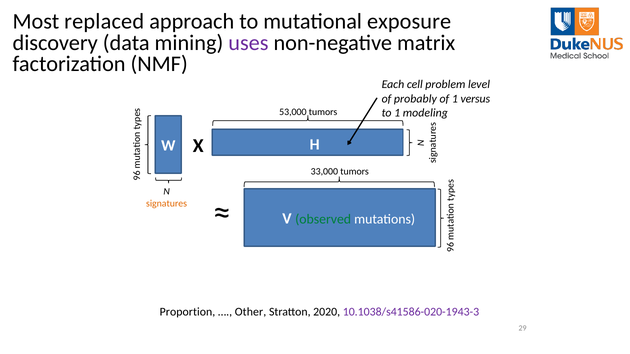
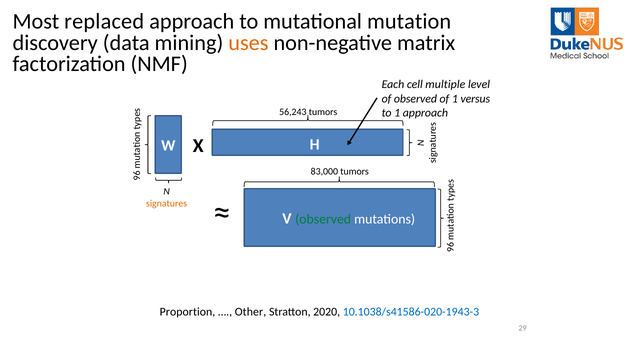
exposure: exposure -> mutation
uses colour: purple -> orange
problem: problem -> multiple
of probably: probably -> observed
53,000: 53,000 -> 56,243
1 modeling: modeling -> approach
33,000: 33,000 -> 83,000
10.1038/s41586-020-1943-3 colour: purple -> blue
